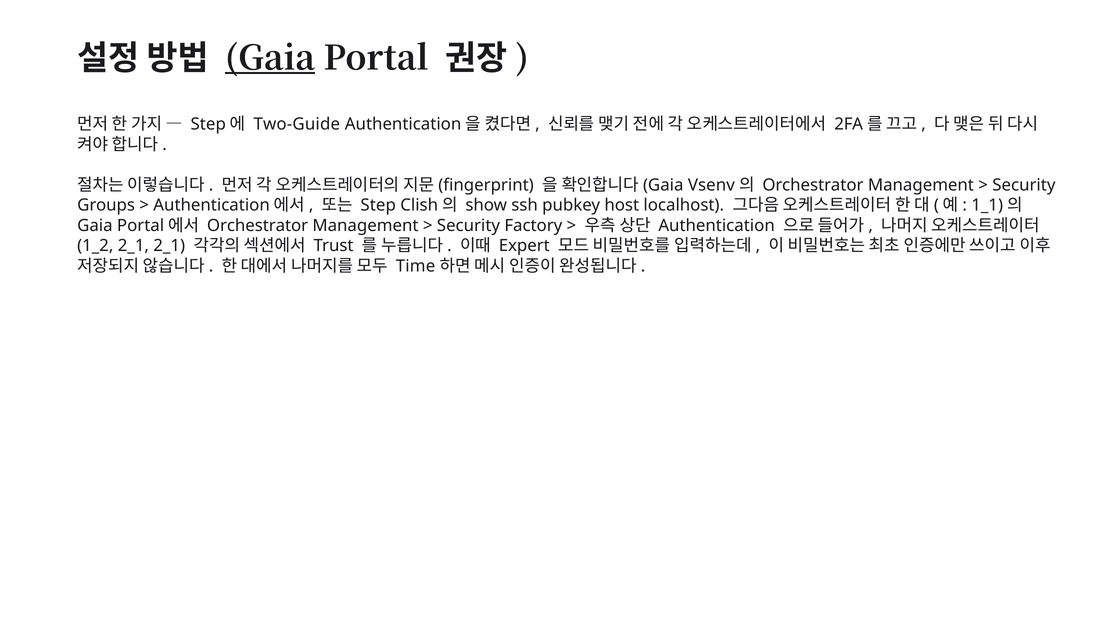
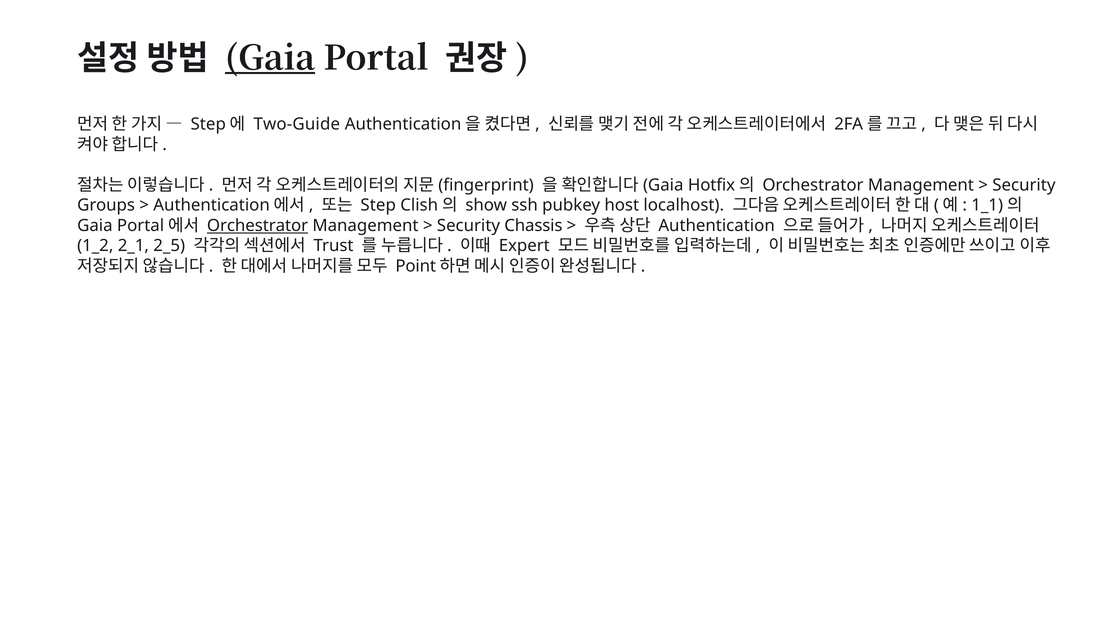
Vsenv: Vsenv -> Hotfix
Orchestrator at (258, 226) underline: none -> present
Factory: Factory -> Chassis
2_1 2_1: 2_1 -> 2_5
Time: Time -> Point
